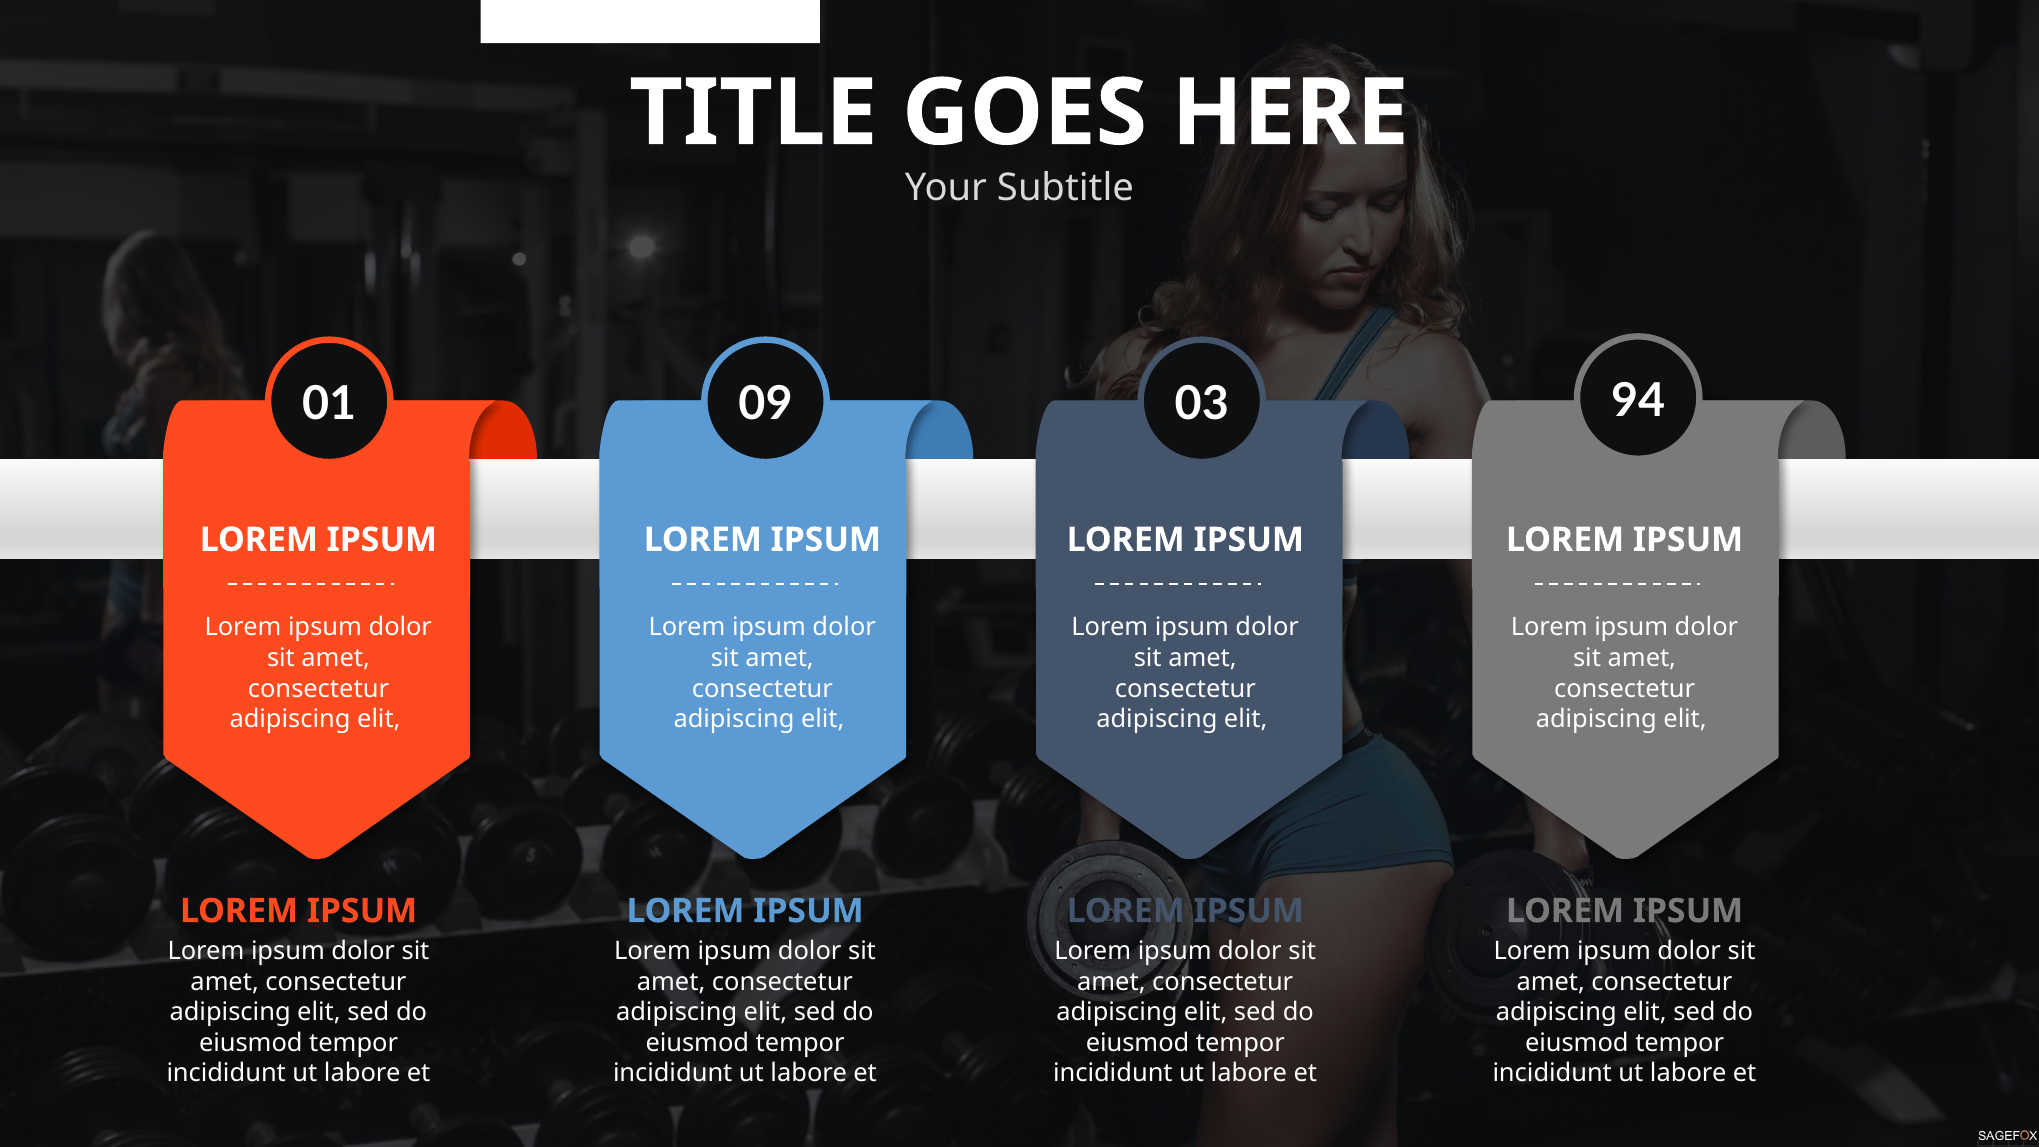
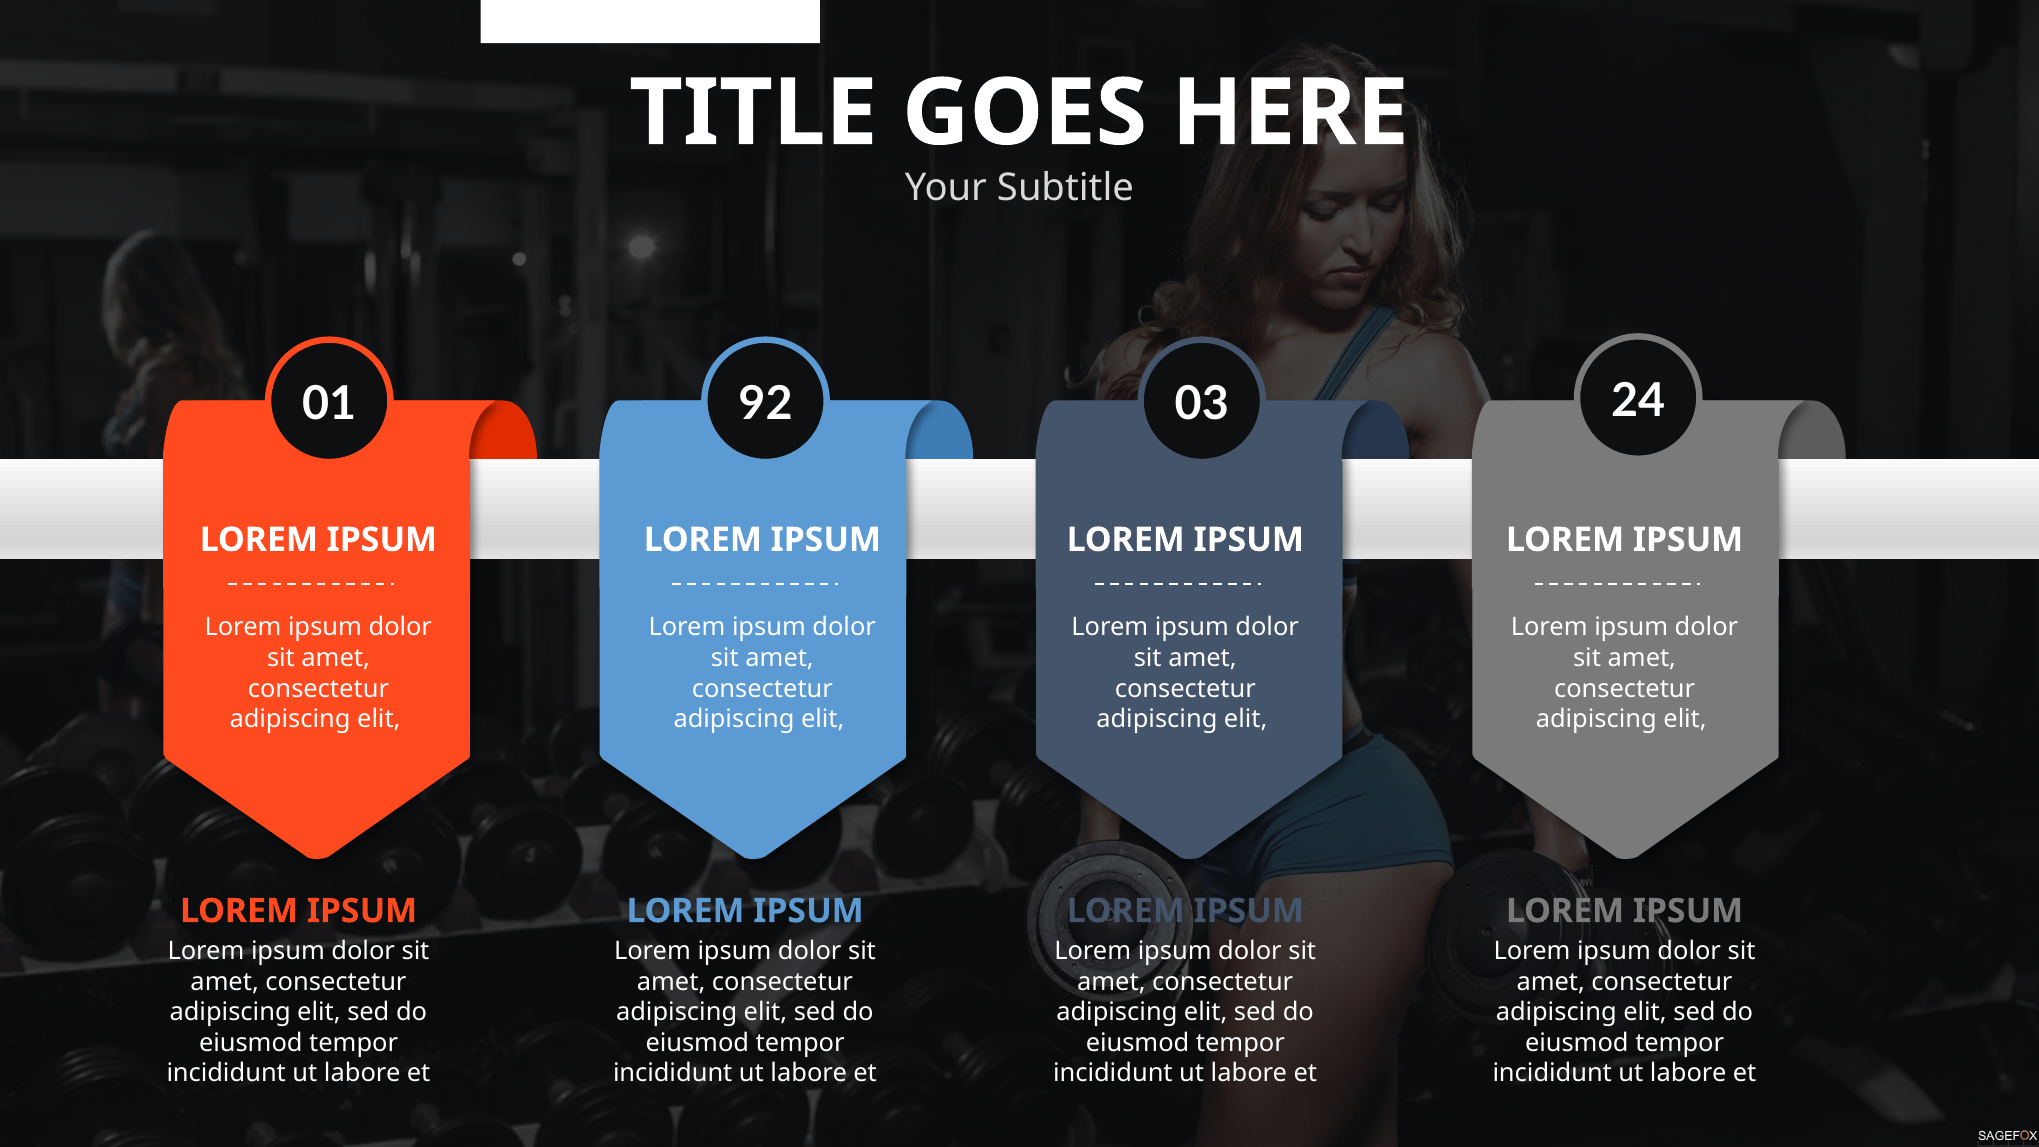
09: 09 -> 92
94: 94 -> 24
